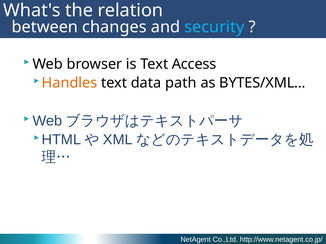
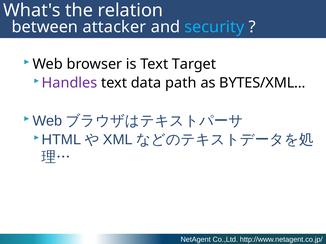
changes: changes -> attacker
Access: Access -> Target
Handles colour: orange -> purple
